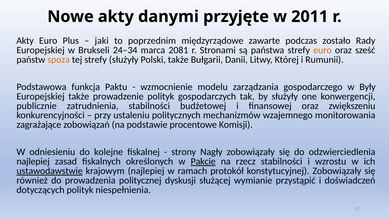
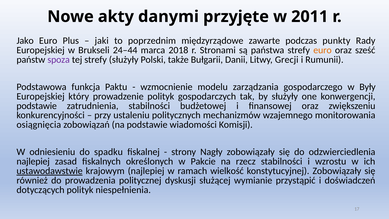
Akty at (25, 41): Akty -> Jako
zostało: zostało -> punkty
24–34: 24–34 -> 24–44
2081: 2081 -> 2018
spoza colour: orange -> purple
Której: Której -> Grecji
Europejskiej także: także -> który
publicznie at (37, 106): publicznie -> podstawie
zagrażające: zagrażające -> osiągnięcia
procentowe: procentowe -> wiadomości
kolejne: kolejne -> spadku
Pakcie underline: present -> none
protokół: protokół -> wielkość
